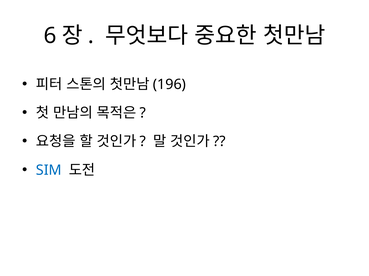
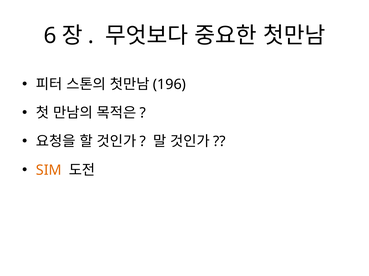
SIM colour: blue -> orange
